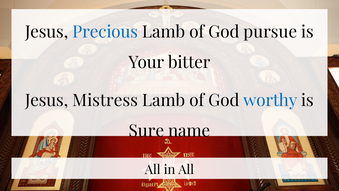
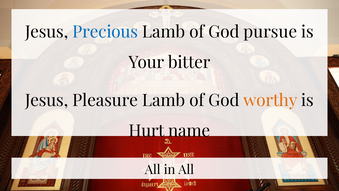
Mistress: Mistress -> Pleasure
worthy colour: blue -> orange
Sure: Sure -> Hurt
